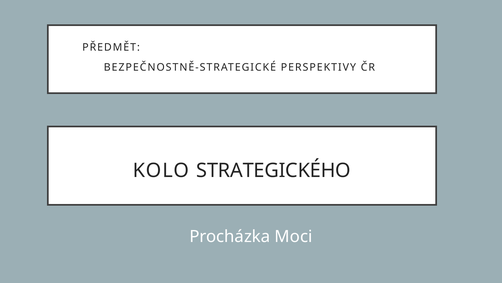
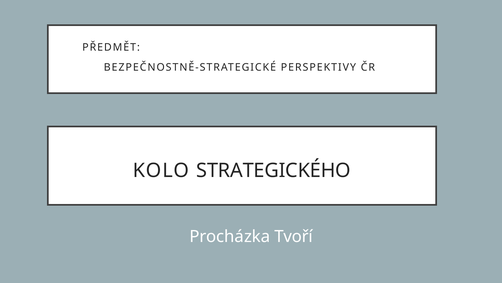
Moci: Moci -> Tvoří
